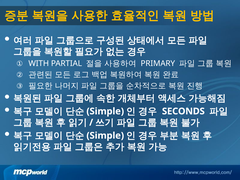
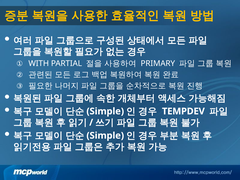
SECONDS: SECONDS -> TEMPDEV
